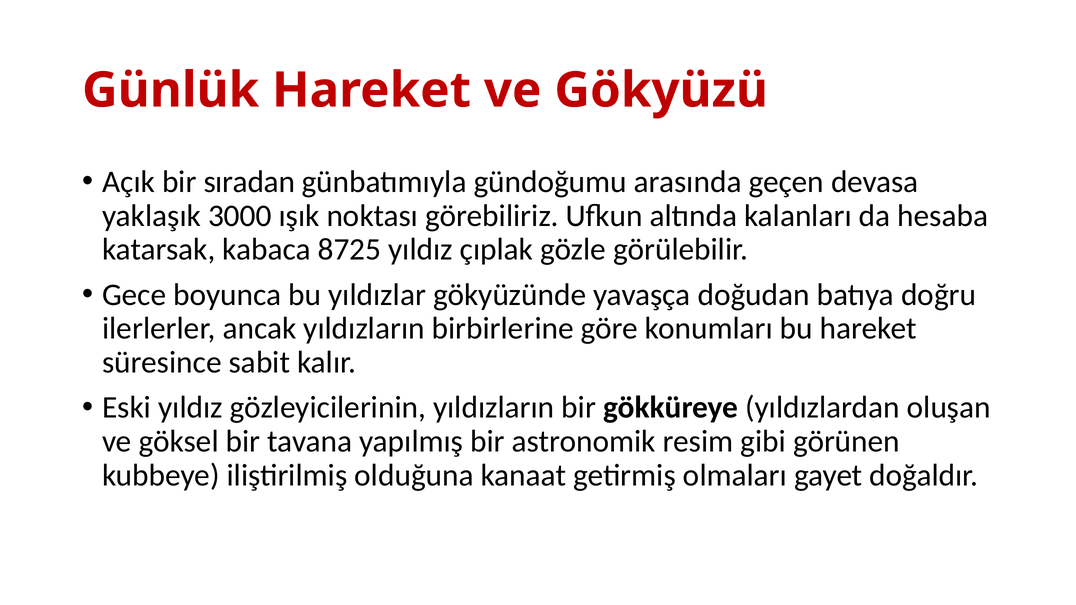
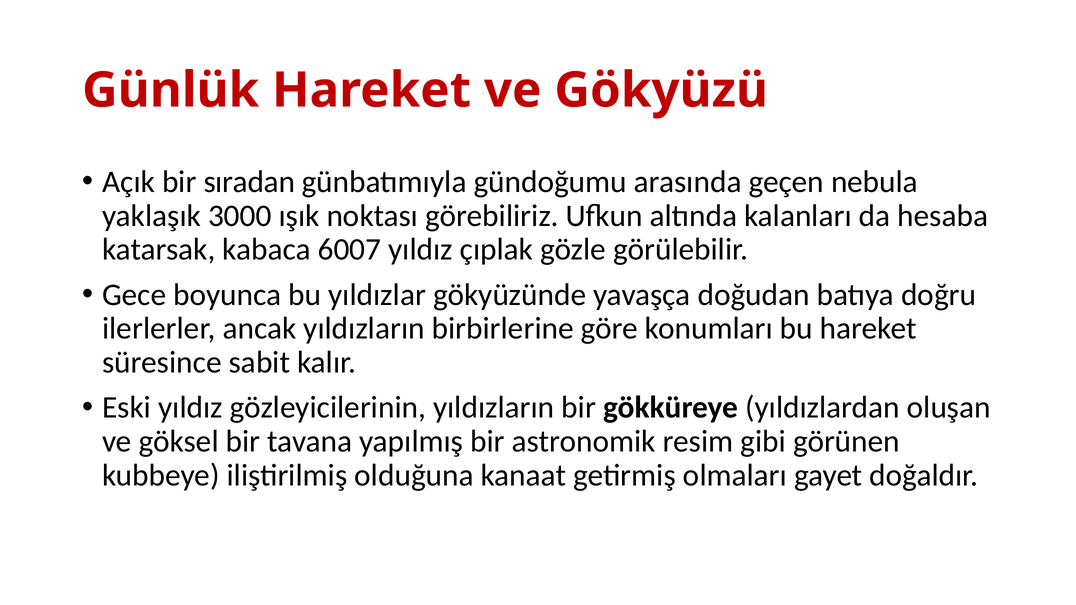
devasa: devasa -> nebula
8725: 8725 -> 6007
